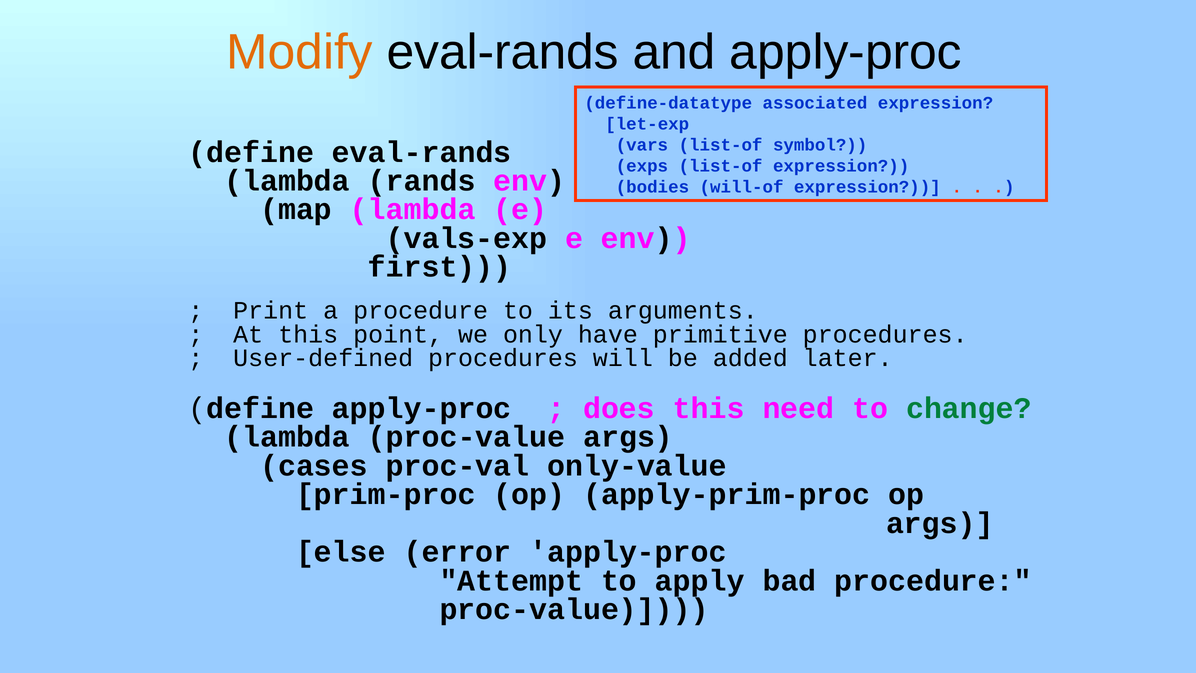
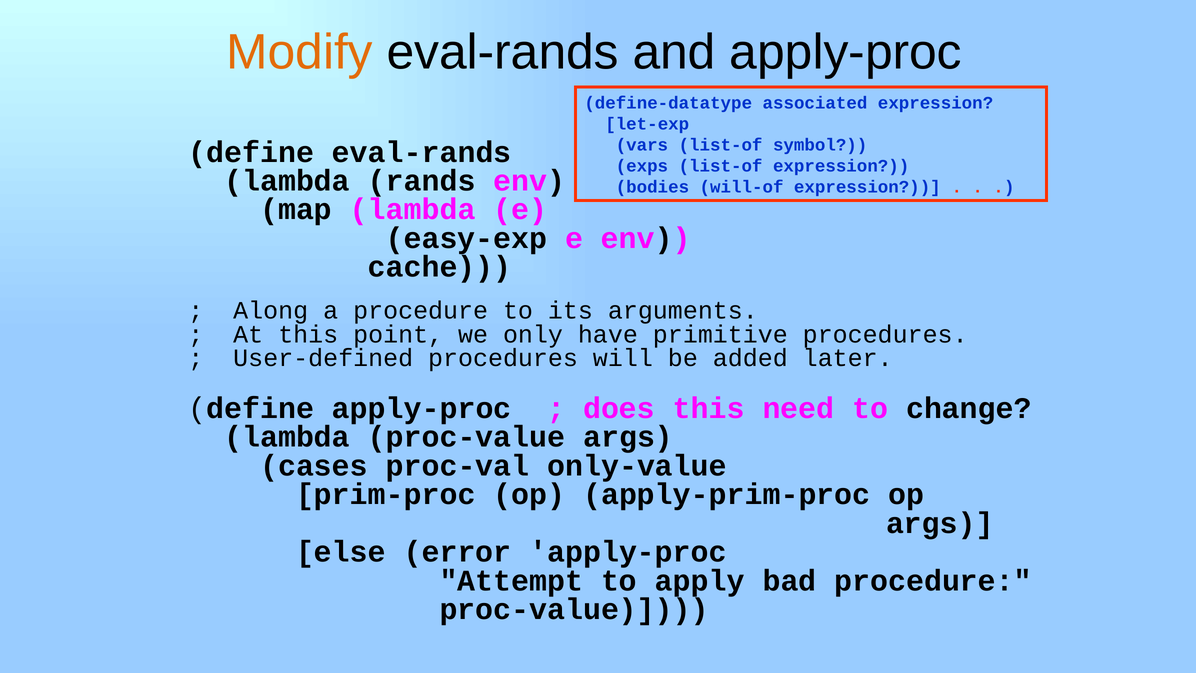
vals-exp: vals-exp -> easy-exp
first: first -> cache
Print: Print -> Along
change colour: green -> black
